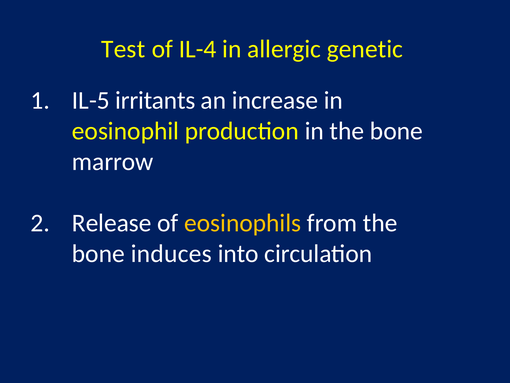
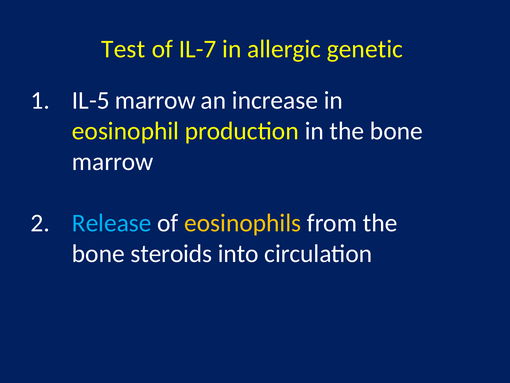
IL-4: IL-4 -> IL-7
IL-5 irritants: irritants -> marrow
Release colour: white -> light blue
induces: induces -> steroids
